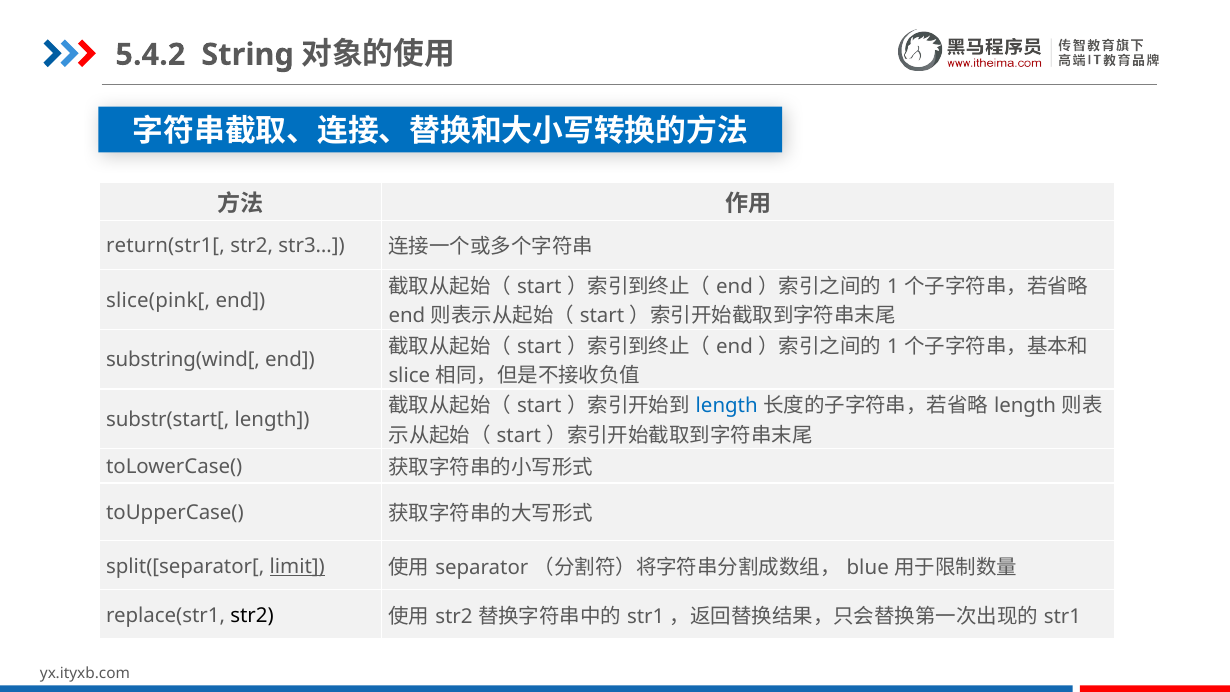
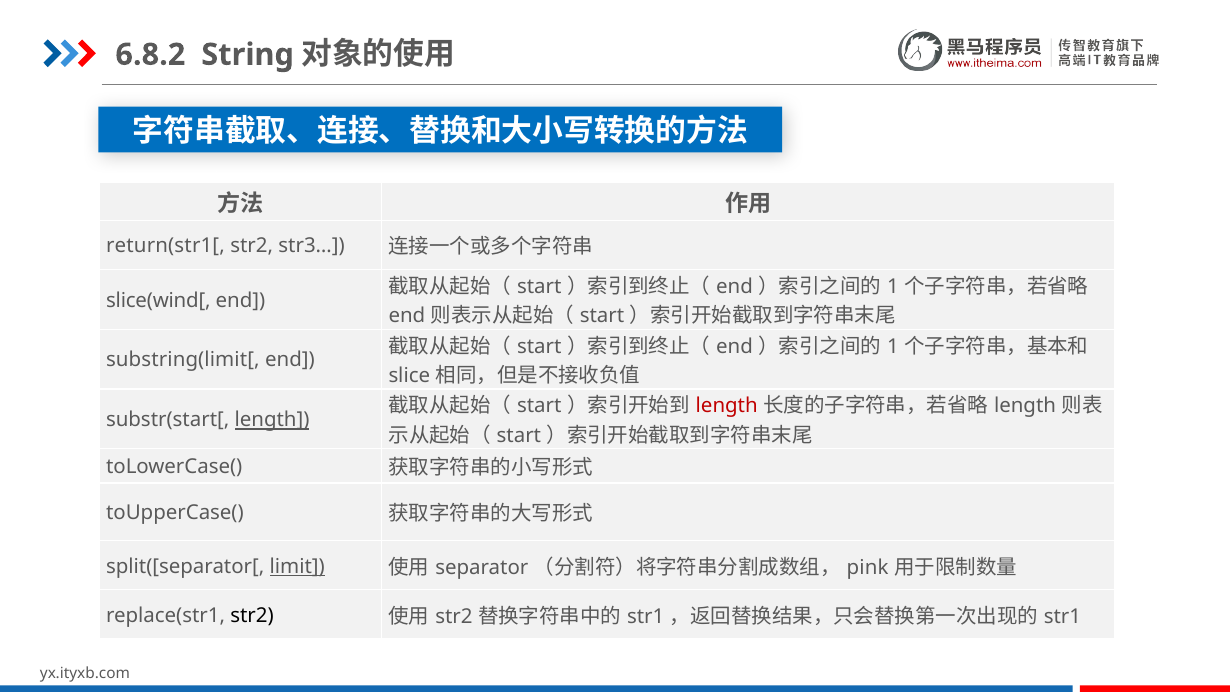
5.4.2: 5.4.2 -> 6.8.2
slice(pink[: slice(pink[ -> slice(wind[
substring(wind[: substring(wind[ -> substring(limit[
length at (727, 406) colour: blue -> red
length at (272, 420) underline: none -> present
blue: blue -> pink
